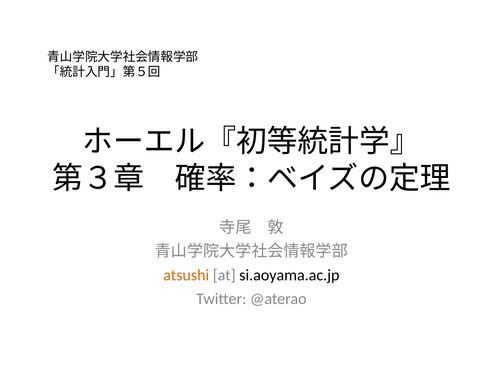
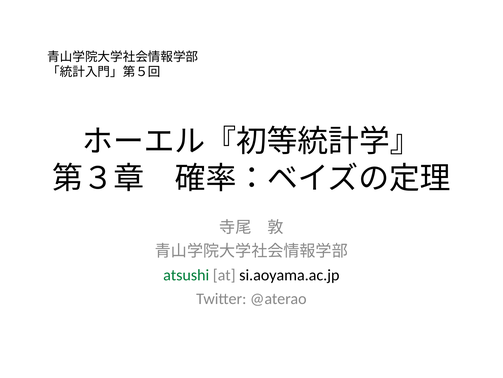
atsushi colour: orange -> green
